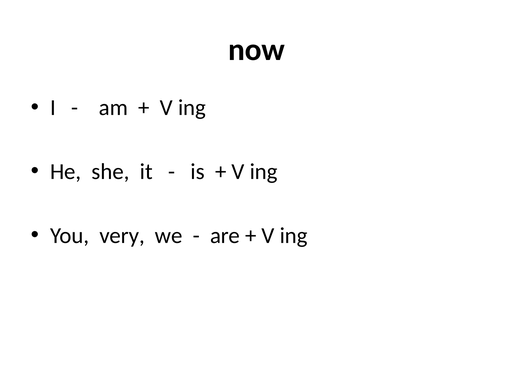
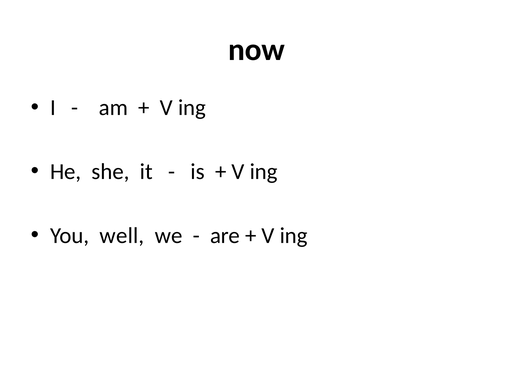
very: very -> well
